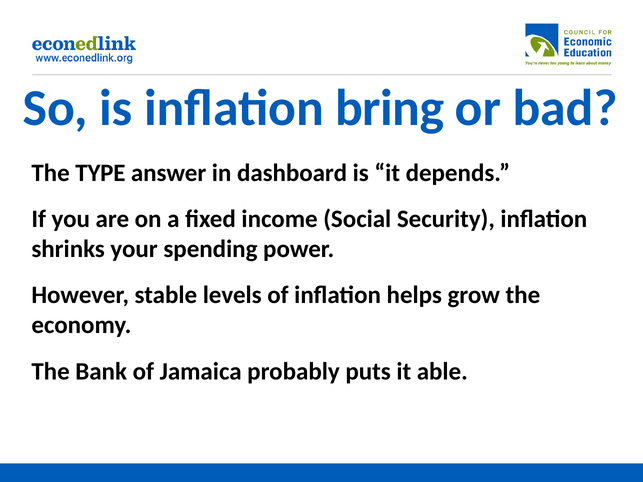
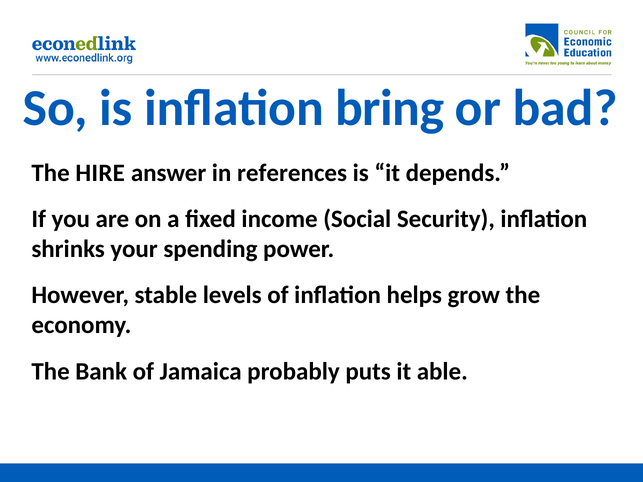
TYPE: TYPE -> HIRE
dashboard: dashboard -> references
